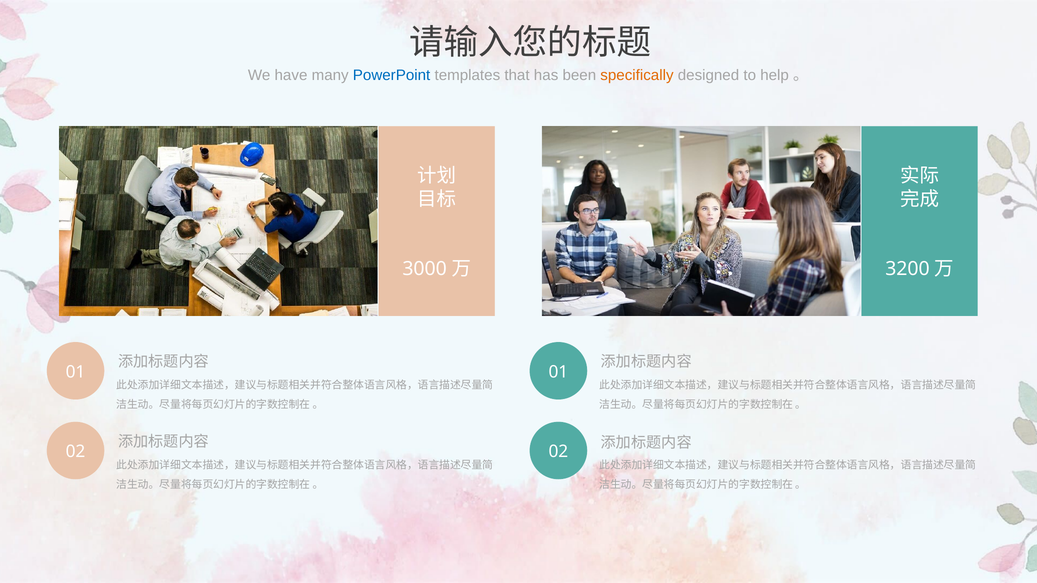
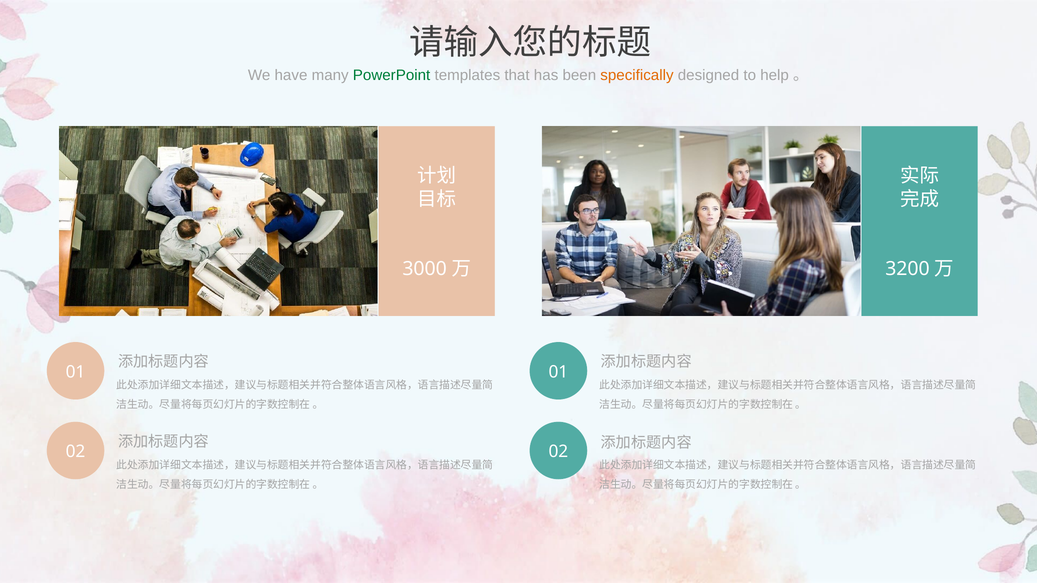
PowerPoint colour: blue -> green
